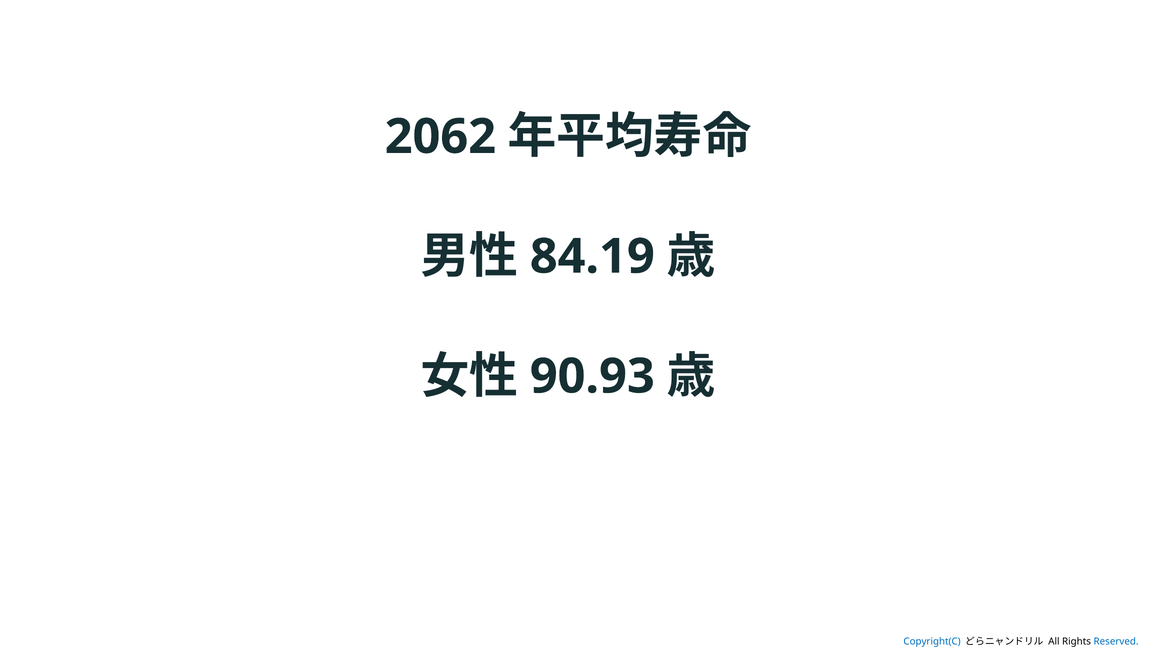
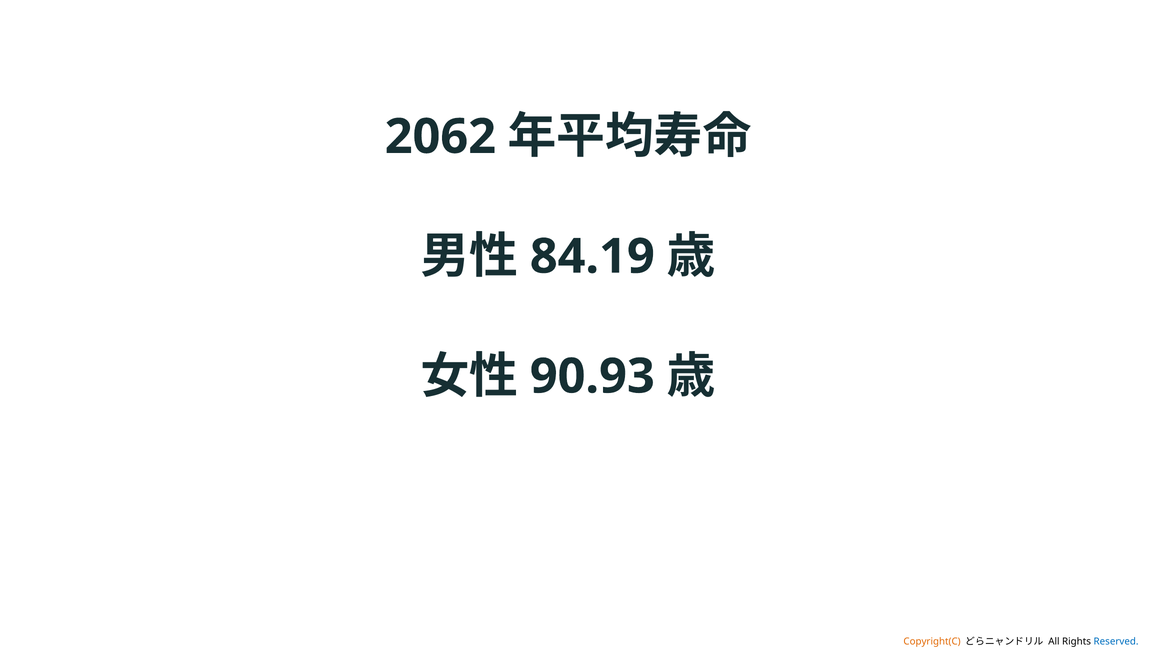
Copyright(C colour: blue -> orange
